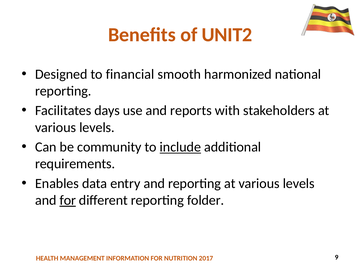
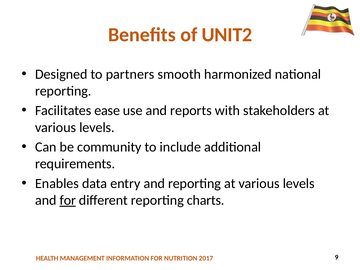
financial: financial -> partners
days: days -> ease
include underline: present -> none
folder: folder -> charts
